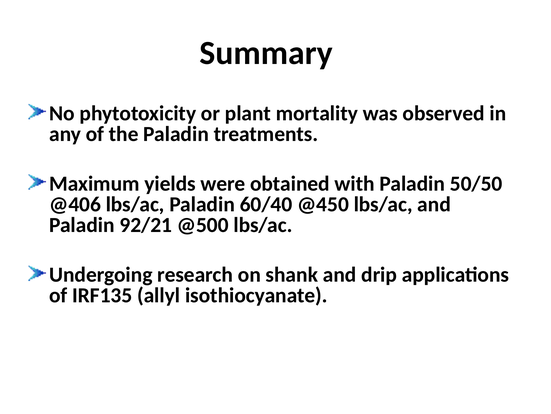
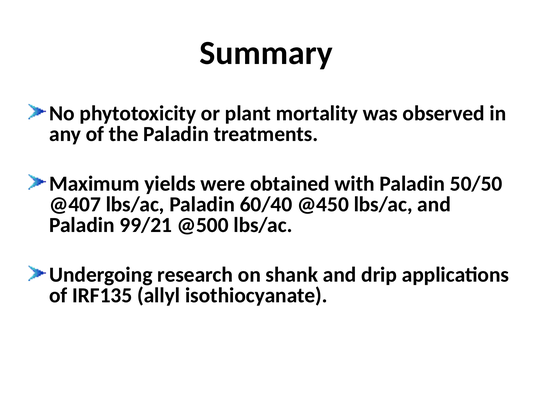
@406: @406 -> @407
92/21: 92/21 -> 99/21
